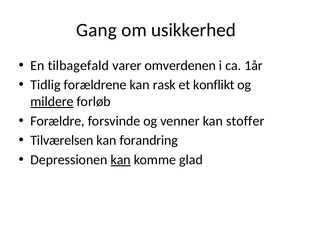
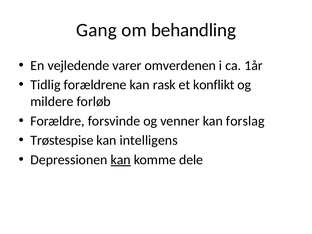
usikkerhed: usikkerhed -> behandling
tilbagefald: tilbagefald -> vejledende
mildere underline: present -> none
stoffer: stoffer -> forslag
Tilværelsen: Tilværelsen -> Trøstespise
forandring: forandring -> intelligens
glad: glad -> dele
